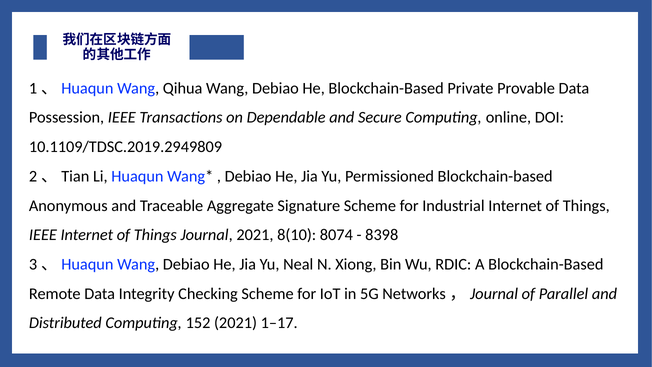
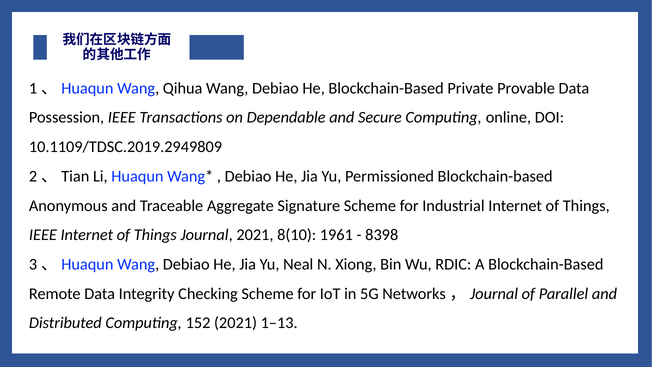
8074: 8074 -> 1961
1–17: 1–17 -> 1–13
